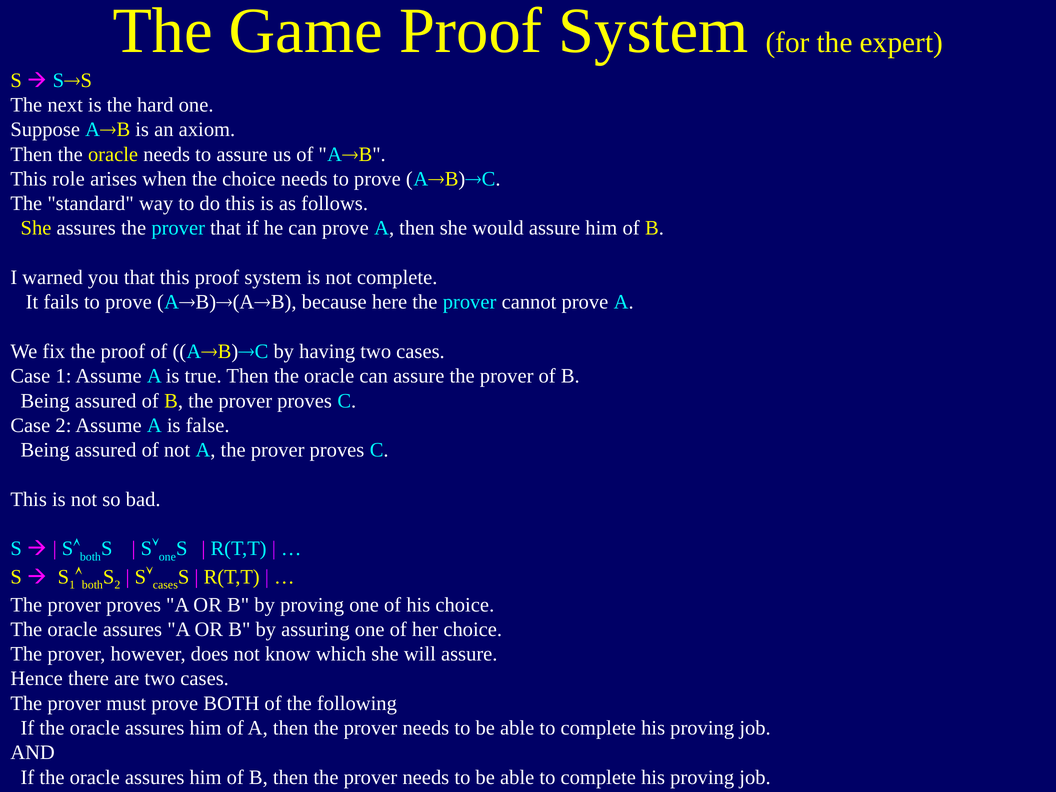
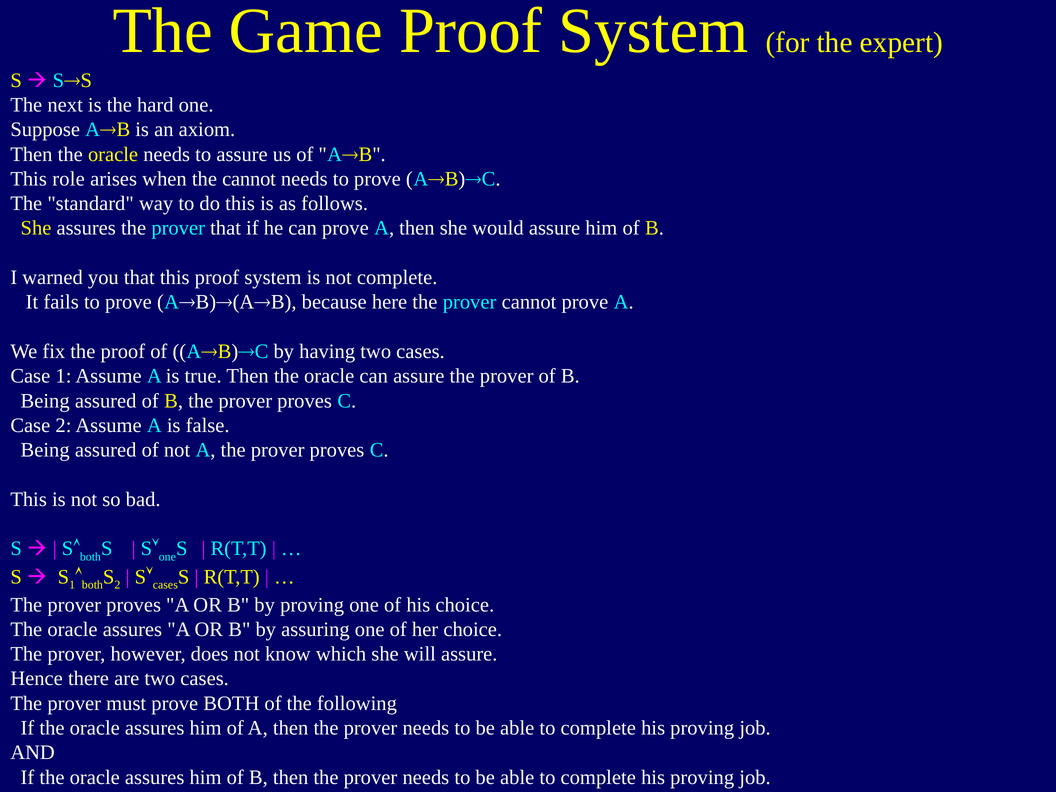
the choice: choice -> cannot
